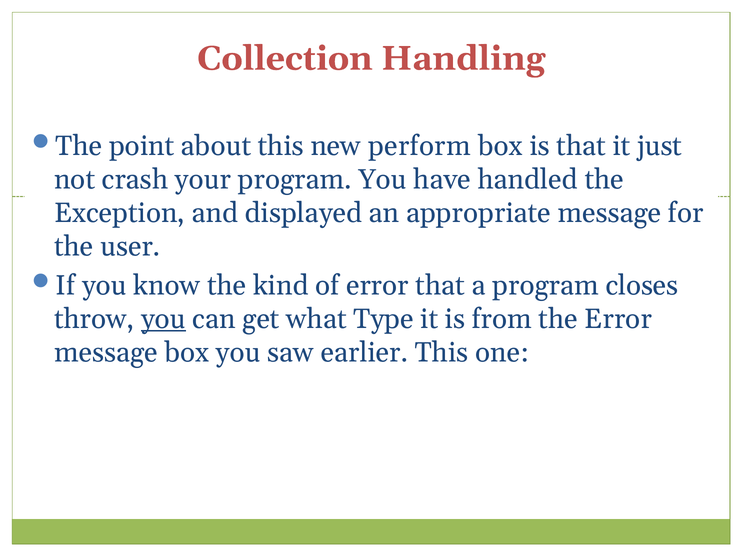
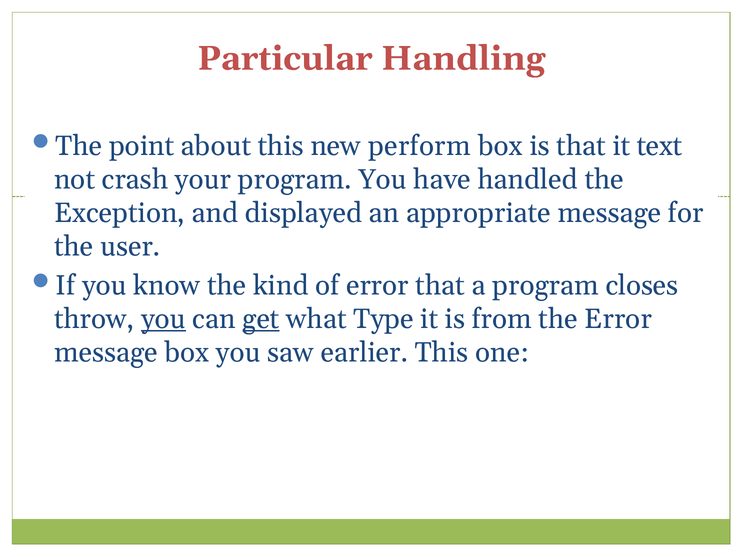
Collection: Collection -> Particular
just: just -> text
get underline: none -> present
